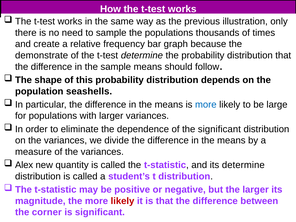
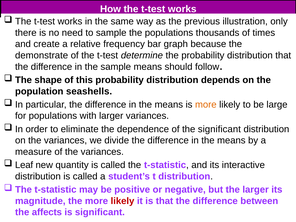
more at (206, 105) colour: blue -> orange
Alex: Alex -> Leaf
its determine: determine -> interactive
corner: corner -> affects
